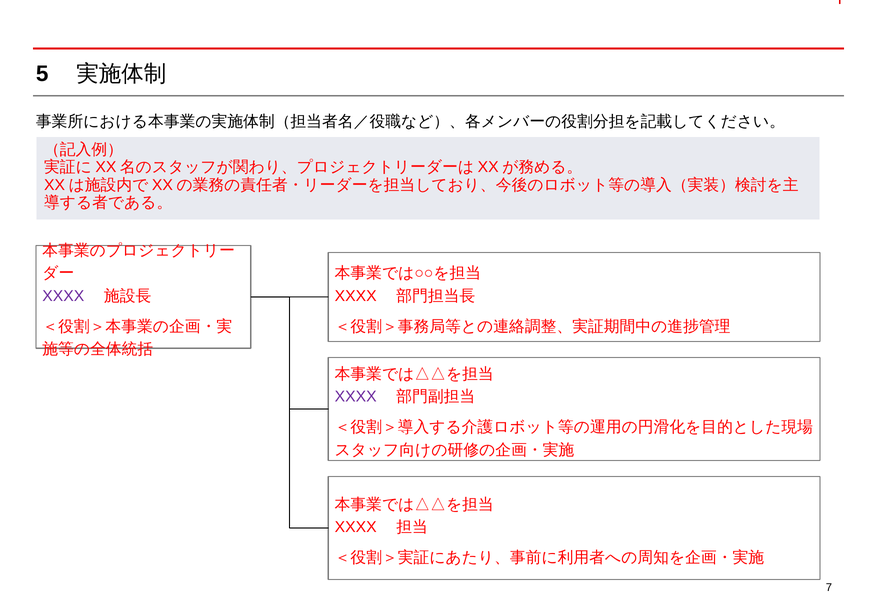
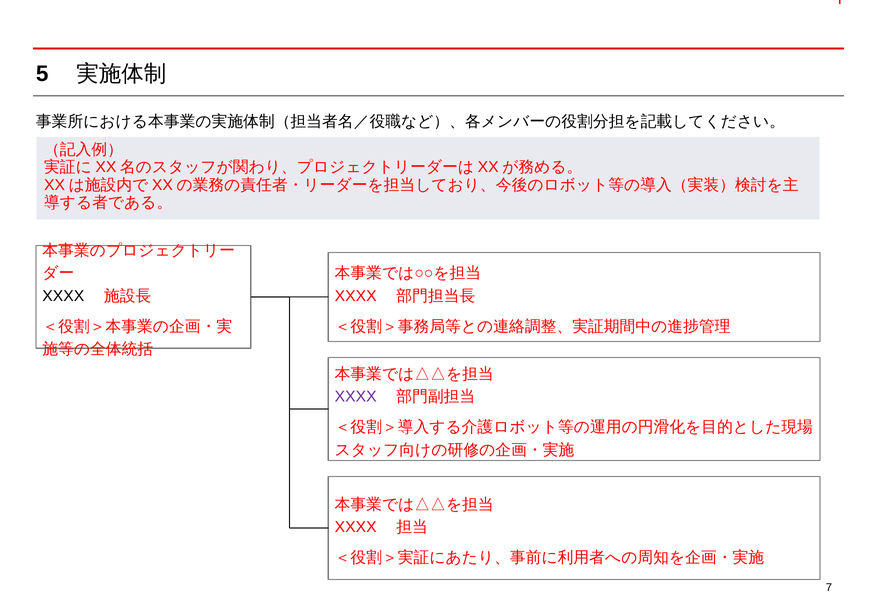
XXXX at (63, 296) colour: purple -> black
